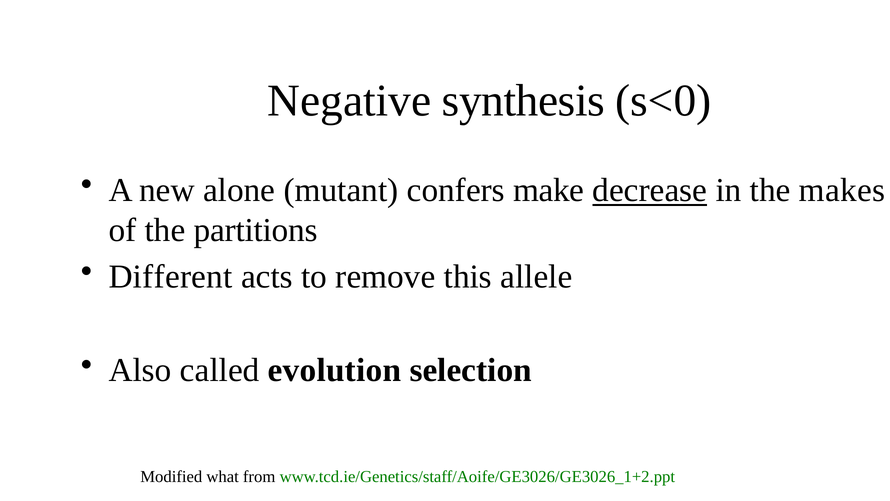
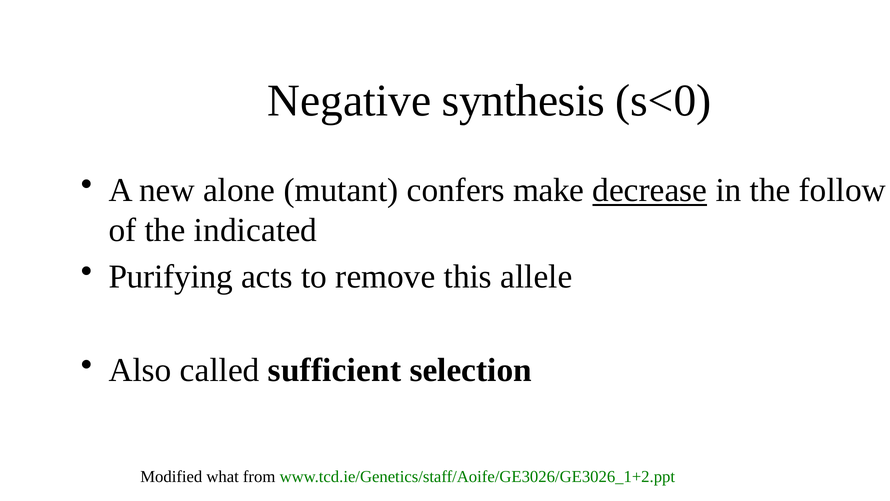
makes: makes -> follow
partitions: partitions -> indicated
Different: Different -> Purifying
evolution: evolution -> sufficient
